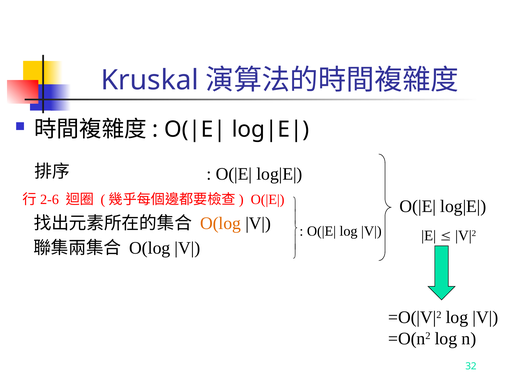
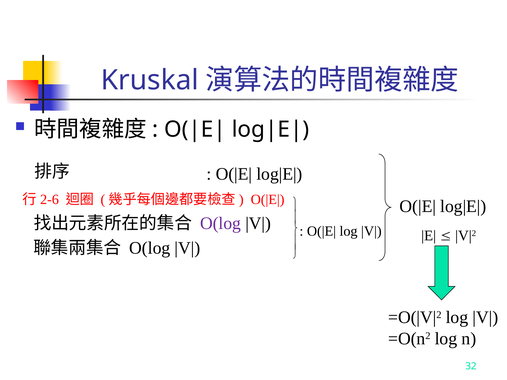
O(log at (221, 224) colour: orange -> purple
